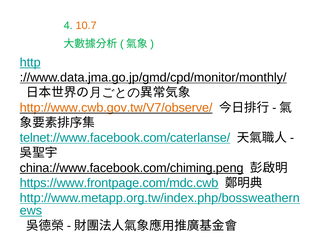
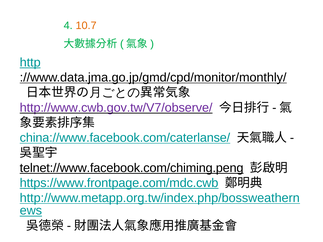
http://www.cwb.gov.tw/V7/observe/ colour: orange -> purple
telnet://www.facebook.com/caterlanse/: telnet://www.facebook.com/caterlanse/ -> china://www.facebook.com/caterlanse/
china://www.facebook.com/chiming.peng: china://www.facebook.com/chiming.peng -> telnet://www.facebook.com/chiming.peng
